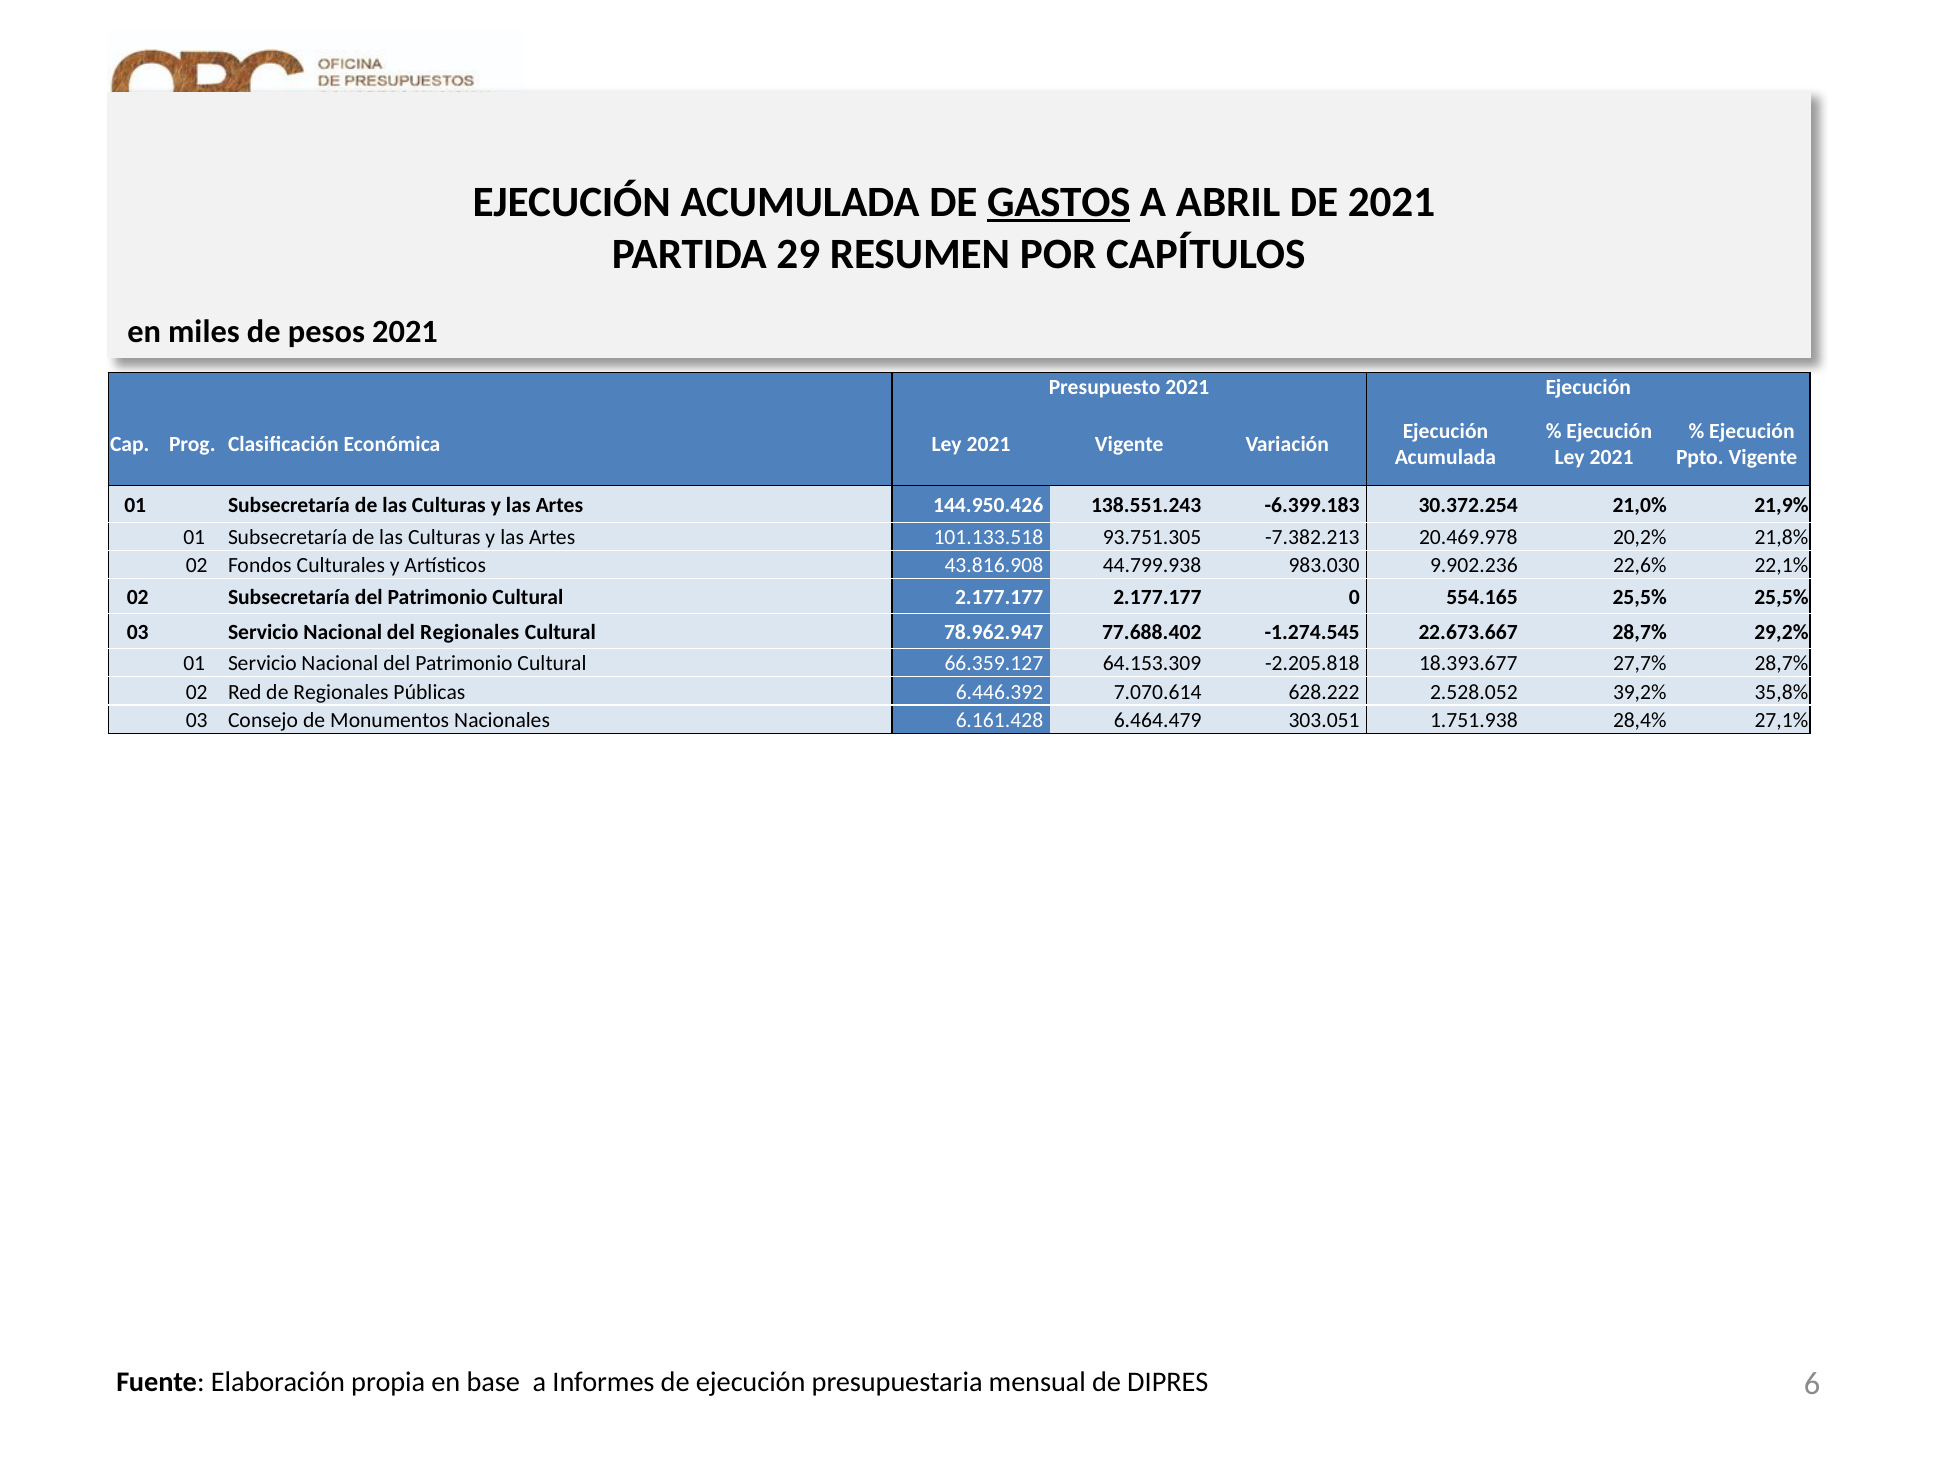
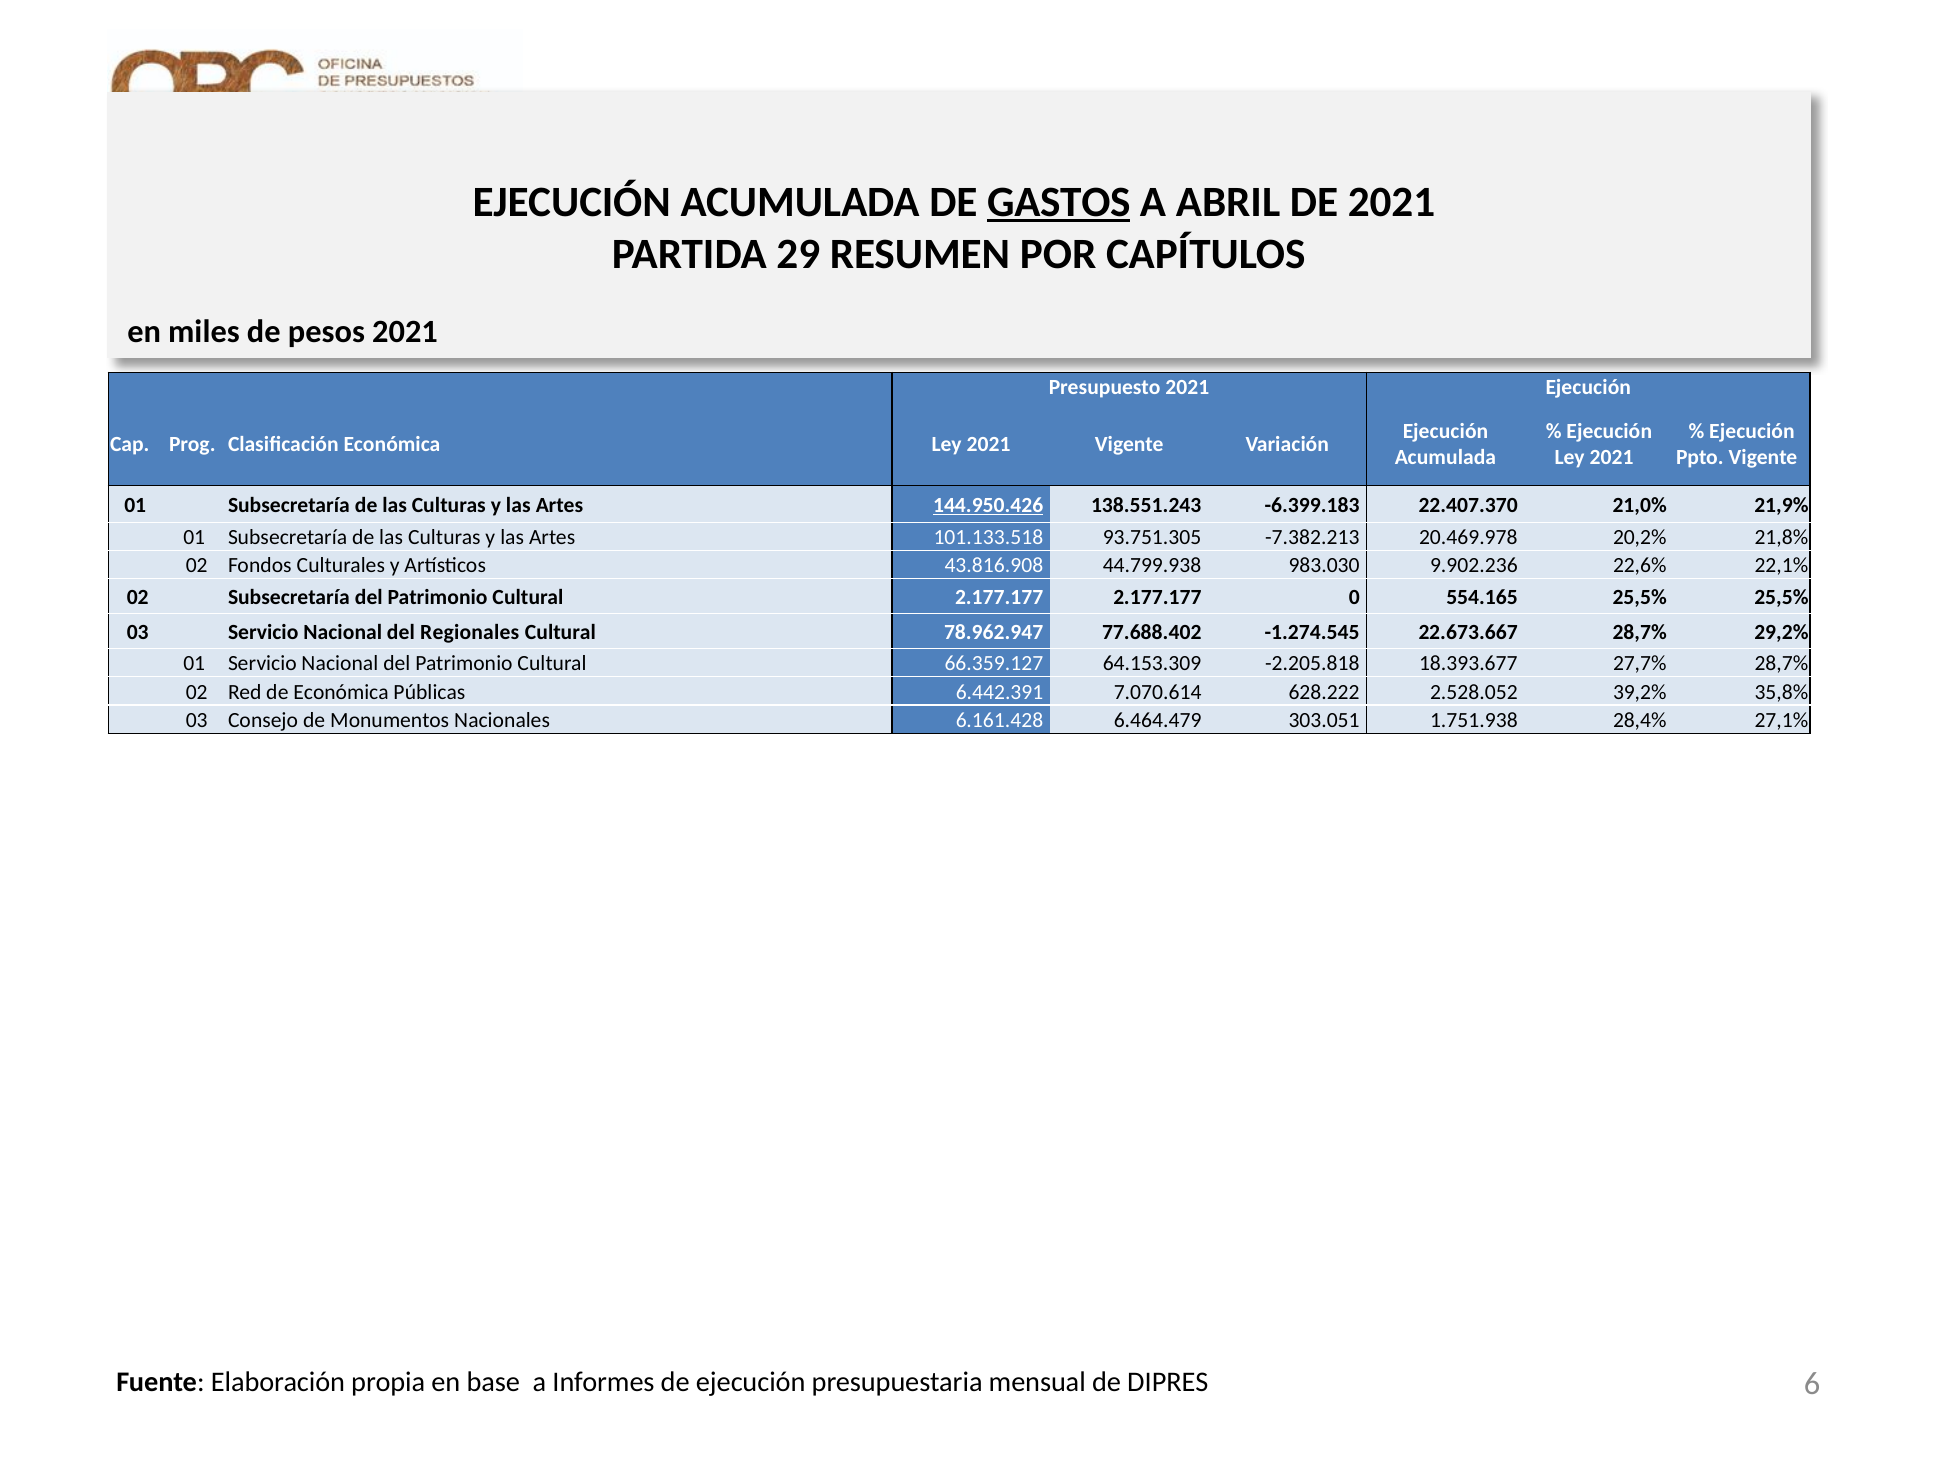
144.950.426 underline: none -> present
30.372.254: 30.372.254 -> 22.407.370
de Regionales: Regionales -> Económica
6.446.392: 6.446.392 -> 6.442.391
